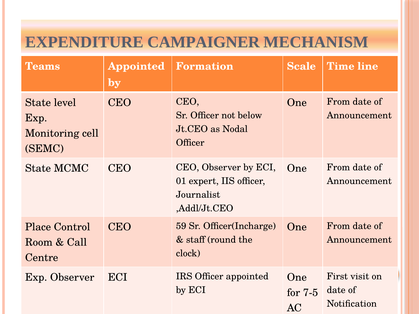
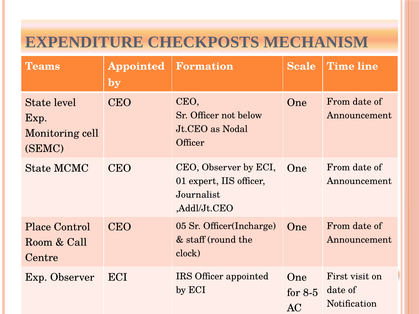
CAMPAIGNER: CAMPAIGNER -> CHECKPOSTS
59: 59 -> 05
7-5: 7-5 -> 8-5
